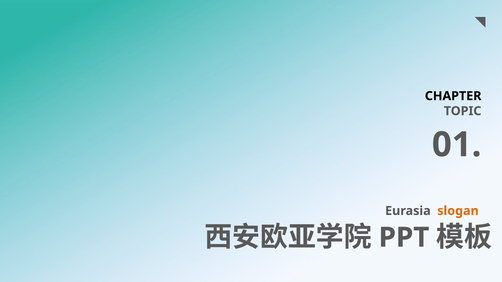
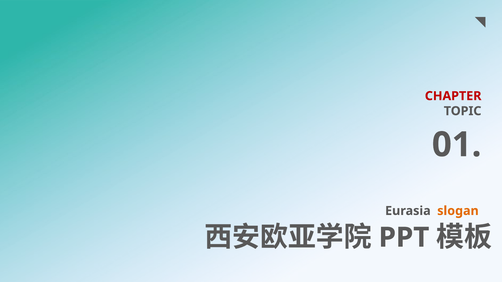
CHAPTER colour: black -> red
